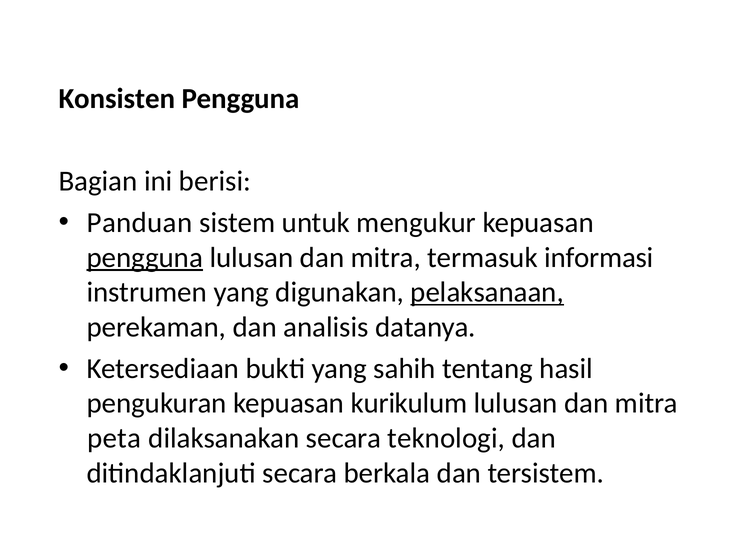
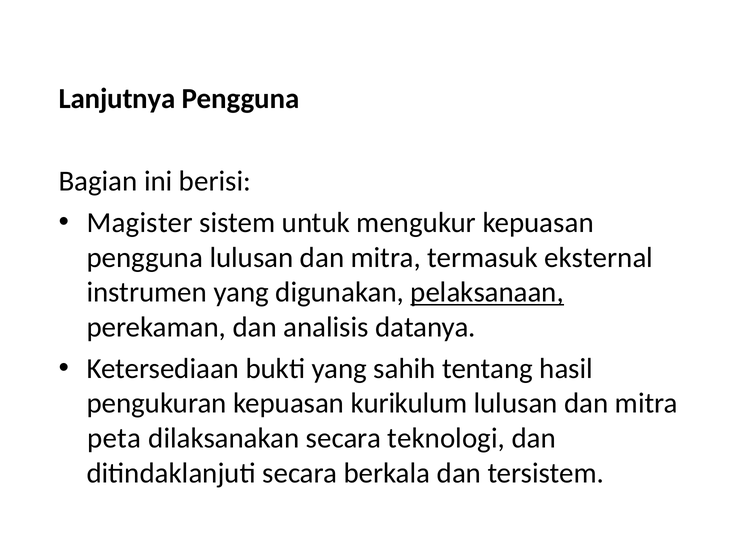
Konsisten: Konsisten -> Lanjutnya
Panduan: Panduan -> Magister
pengguna at (145, 257) underline: present -> none
informasi: informasi -> eksternal
